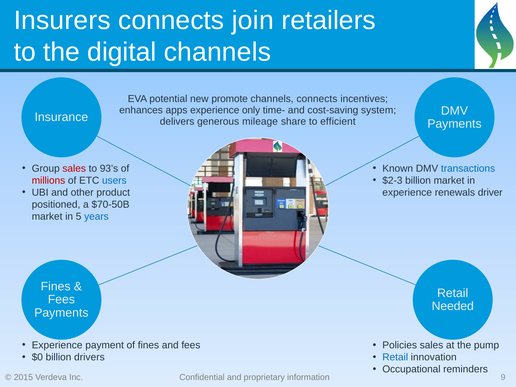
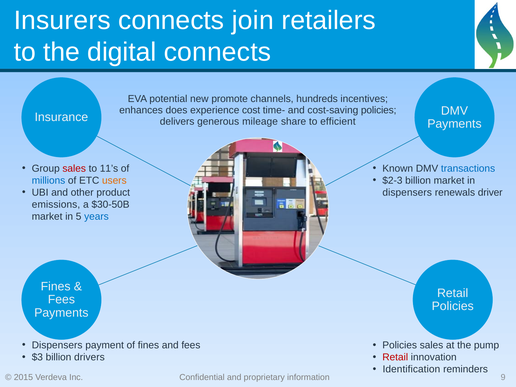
digital channels: channels -> connects
channels connects: connects -> hundreds
apps: apps -> does
only: only -> cost
cost-saving system: system -> policies
93’s: 93’s -> 11’s
millions colour: red -> blue
users colour: blue -> orange
experience at (407, 192): experience -> dispensers
positioned: positioned -> emissions
$70-50B: $70-50B -> $30-50B
Needed at (453, 306): Needed -> Policies
Experience at (57, 345): Experience -> Dispensers
$0: $0 -> $3
Retail at (395, 357) colour: blue -> red
Occupational: Occupational -> Identification
